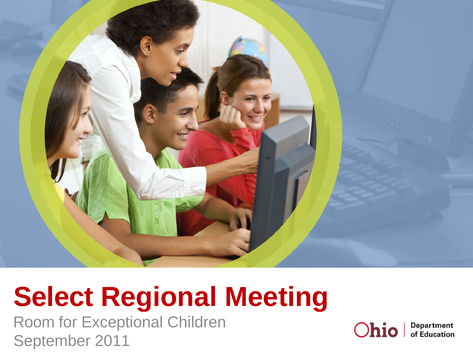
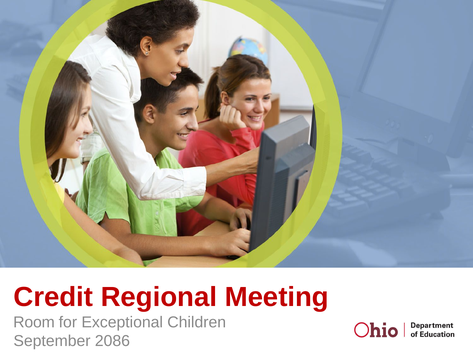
Select: Select -> Credit
2011: 2011 -> 2086
